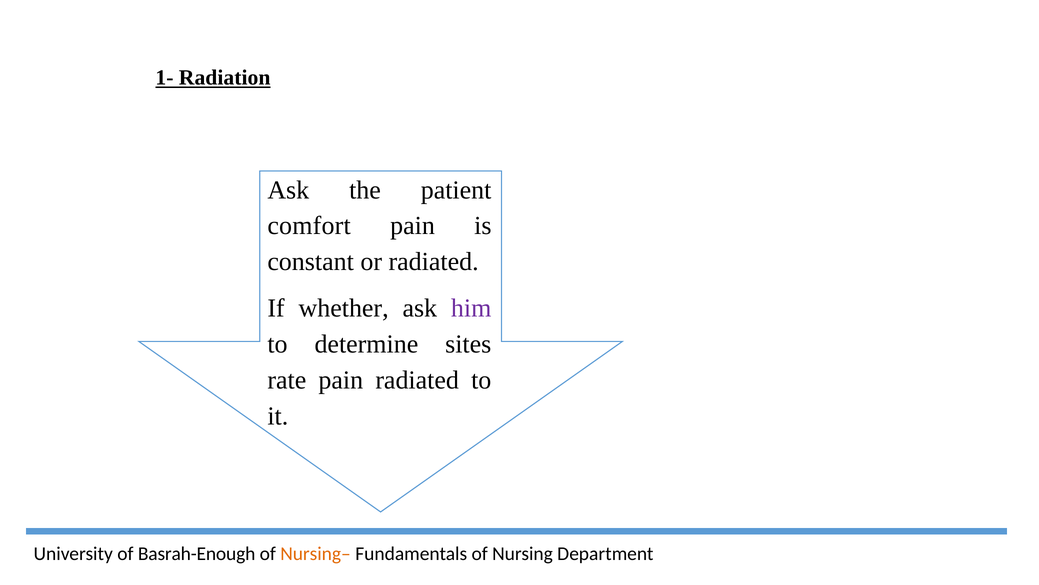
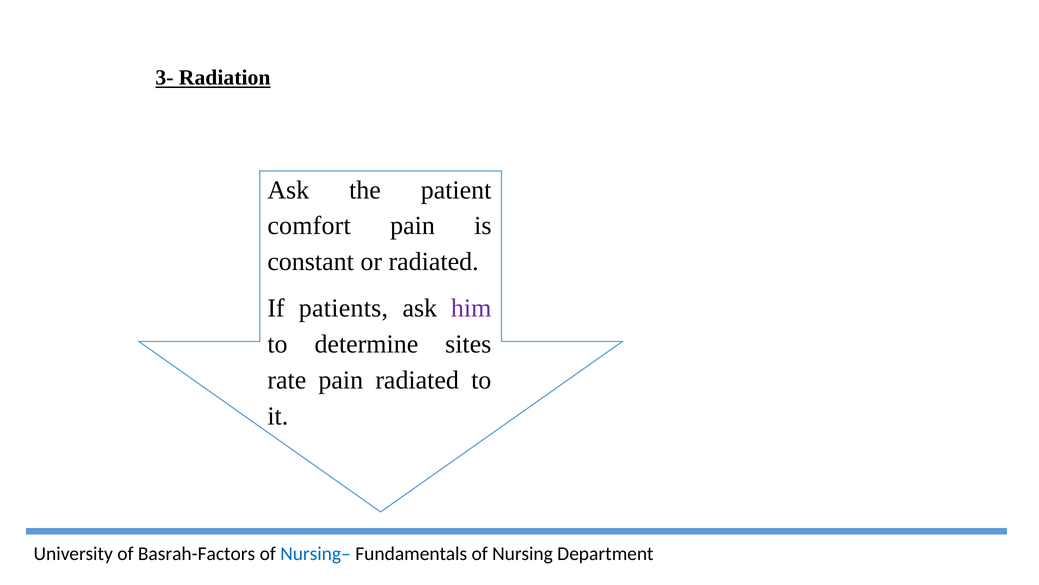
1-: 1- -> 3-
whether: whether -> patients
Basrah-Enough: Basrah-Enough -> Basrah-Factors
Nursing– colour: orange -> blue
